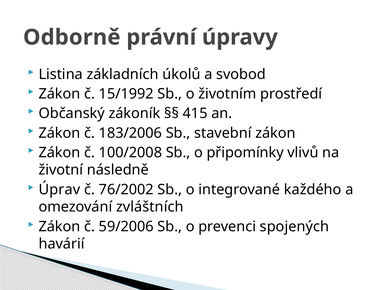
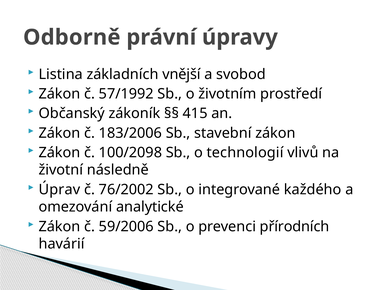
úkolů: úkolů -> vnější
15/1992: 15/1992 -> 57/1992
100/2008: 100/2008 -> 100/2098
připomínky: připomínky -> technologií
zvláštních: zvláštních -> analytické
spojených: spojených -> přírodních
